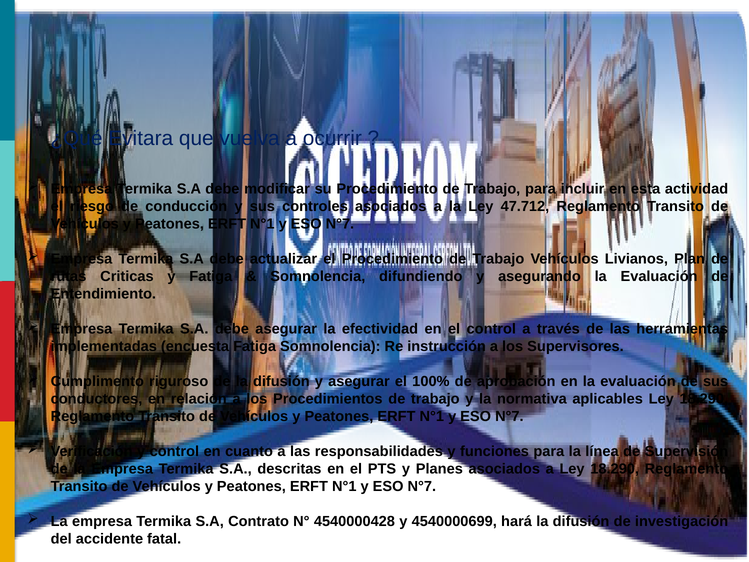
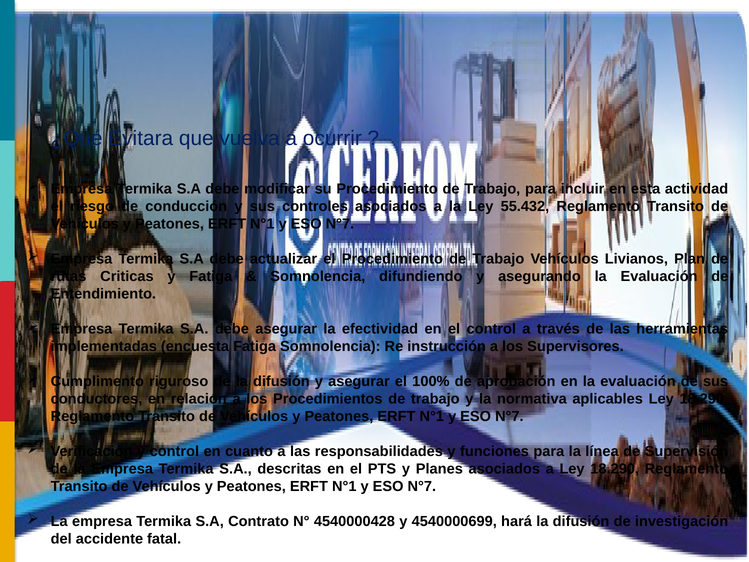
47.712: 47.712 -> 55.432
